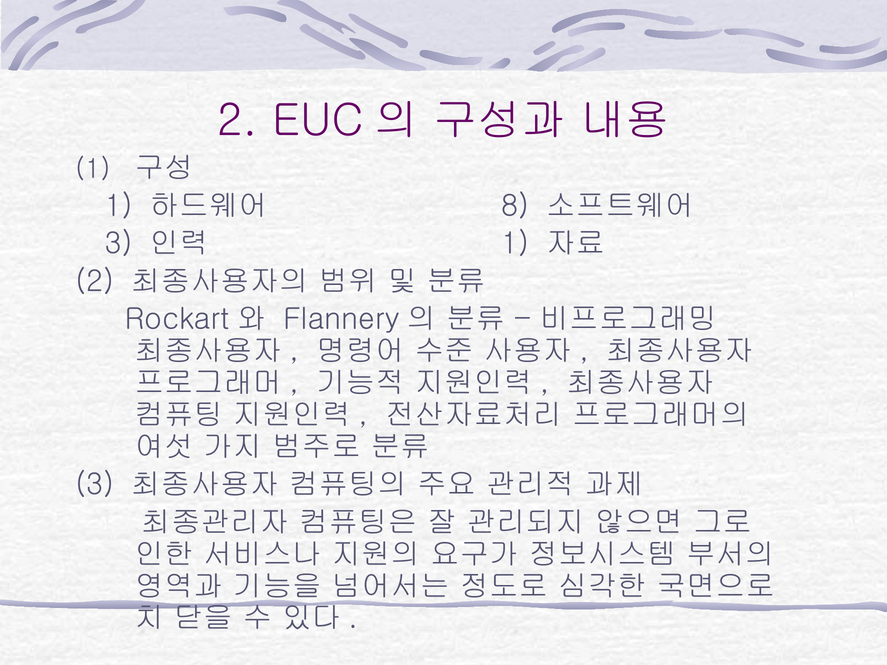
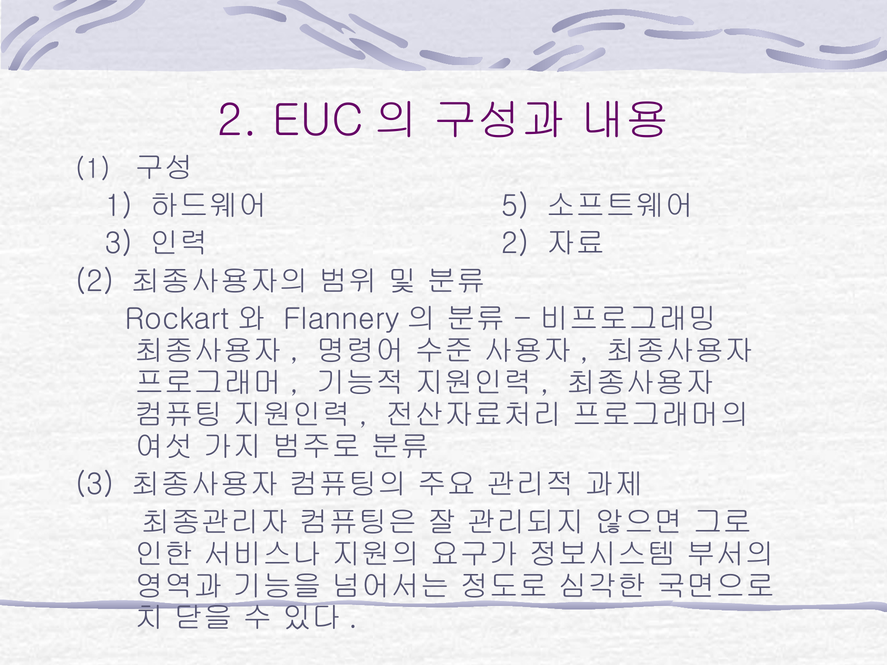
8: 8 -> 5
1 at (515, 244): 1 -> 2
